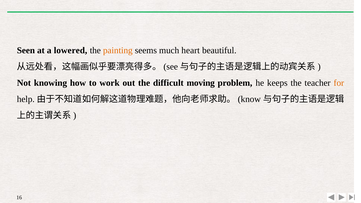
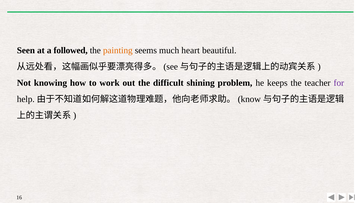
lowered: lowered -> followed
moving: moving -> shining
for colour: orange -> purple
